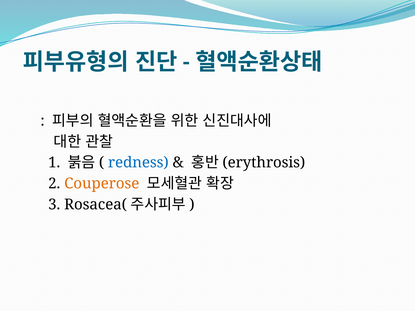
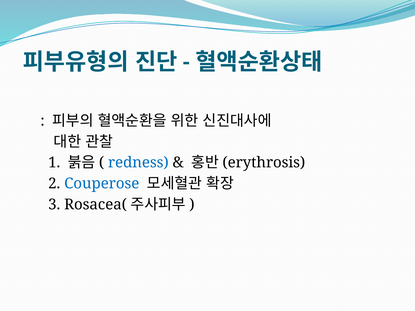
Couperose colour: orange -> blue
